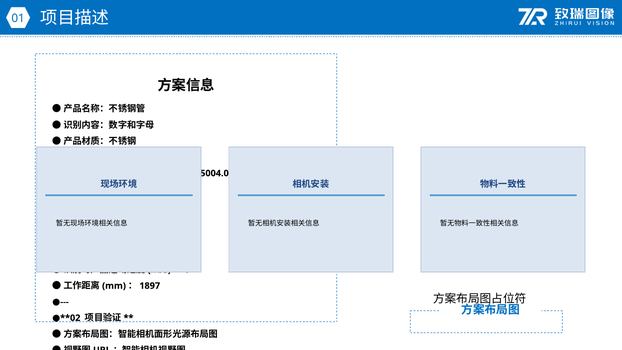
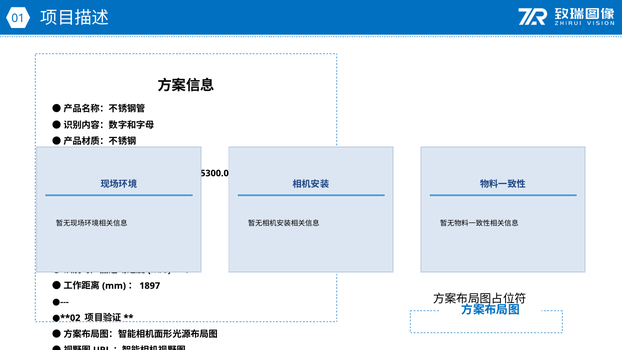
5004.0: 5004.0 -> 5300.0
